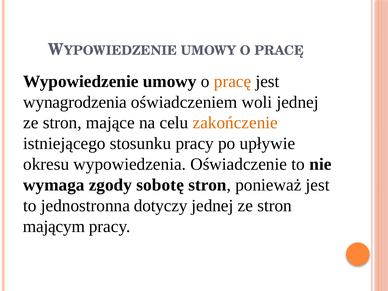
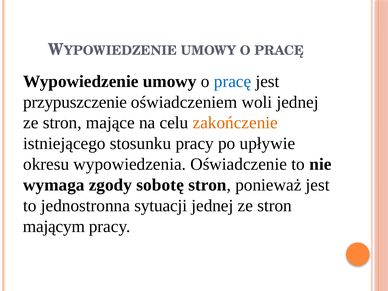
pracę at (233, 81) colour: orange -> blue
wynagrodzenia: wynagrodzenia -> przypuszczenie
dotyczy: dotyczy -> sytuacji
